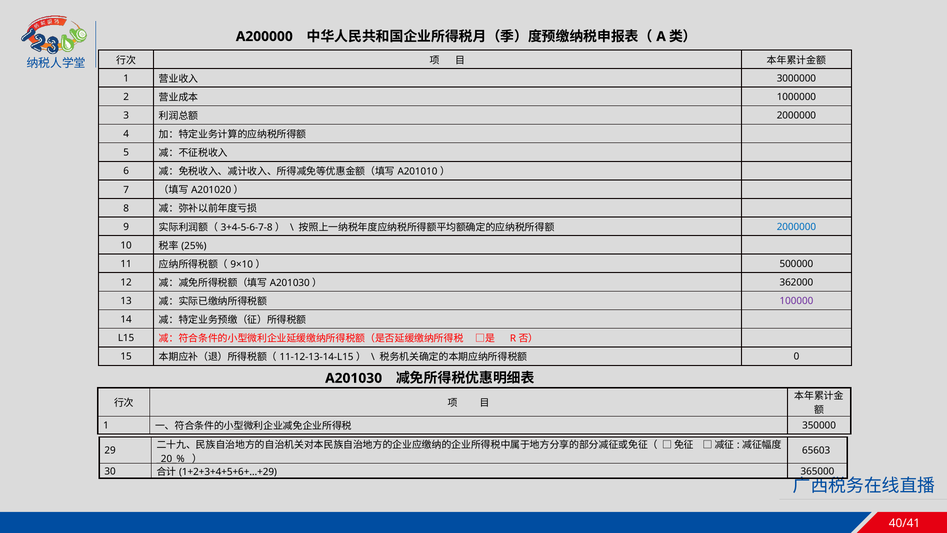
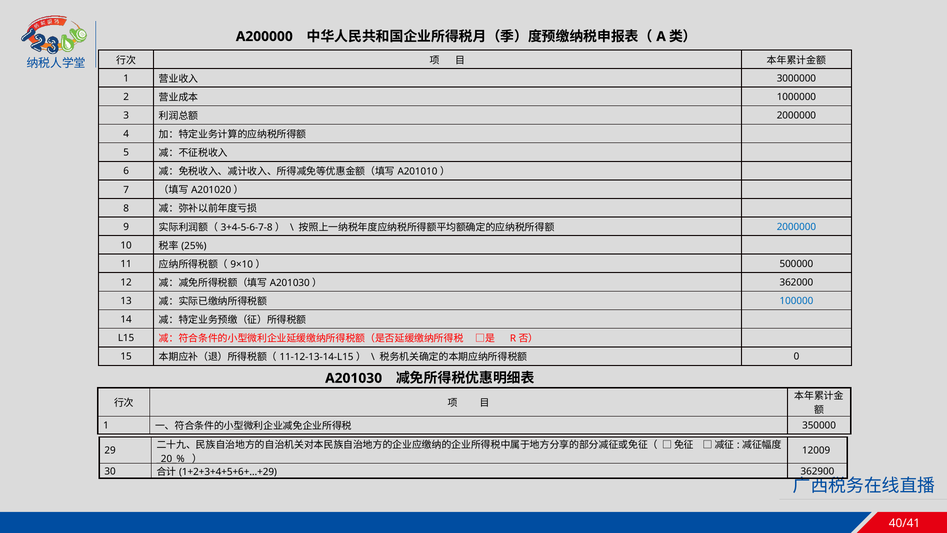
100000 colour: purple -> blue
65603: 65603 -> 12009
365000: 365000 -> 362900
